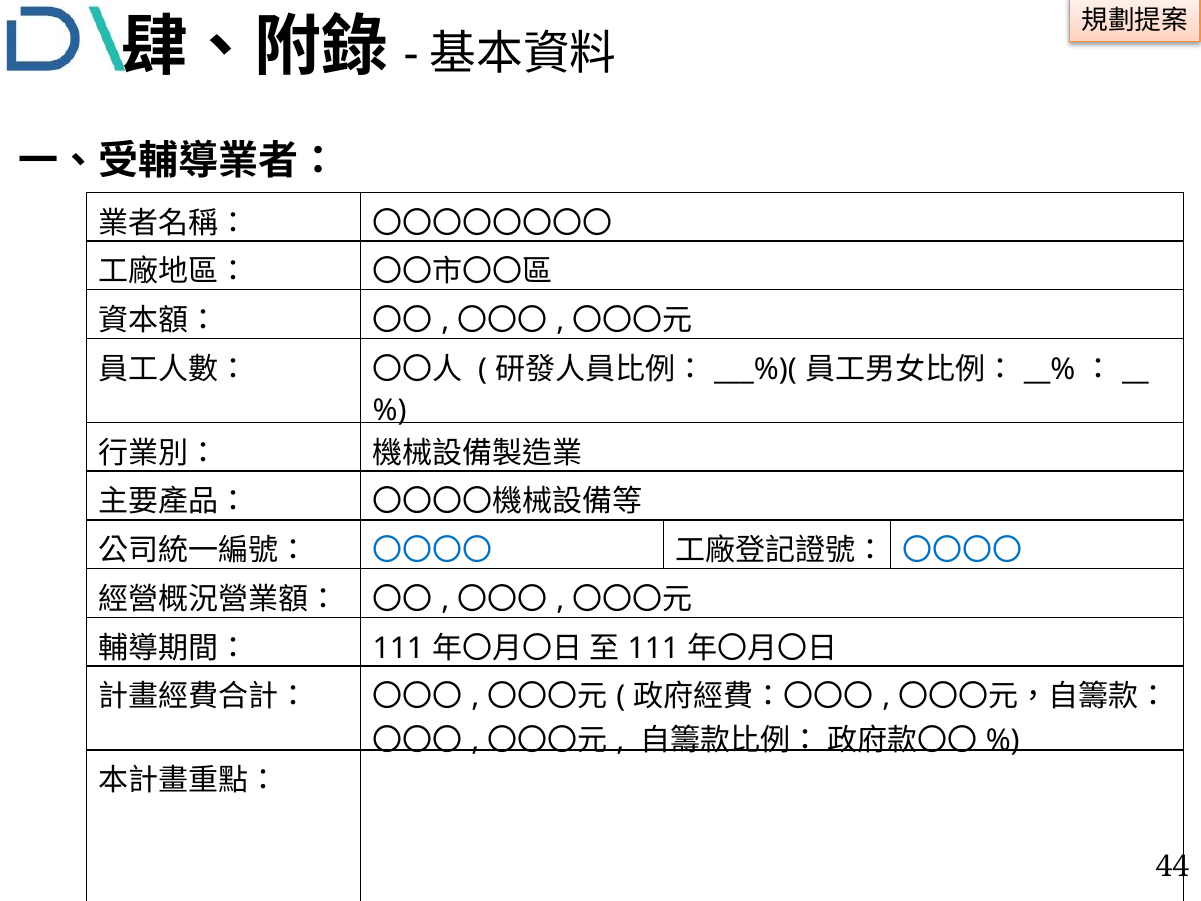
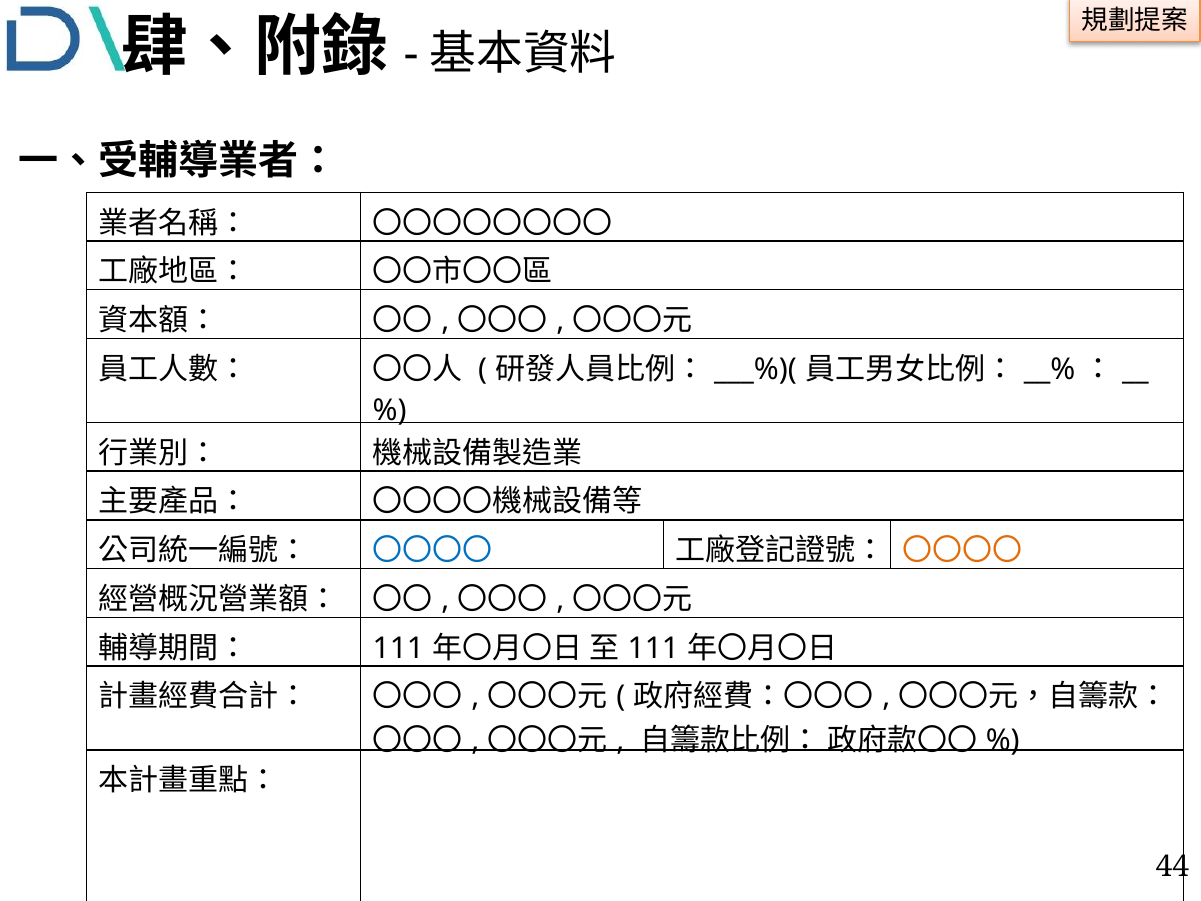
〇〇〇〇 at (962, 551) colour: blue -> orange
